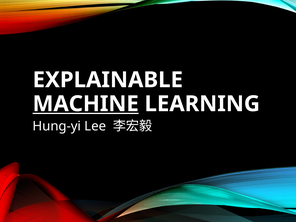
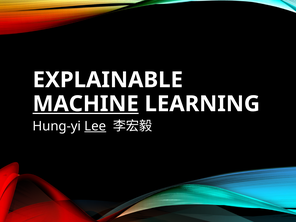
Lee underline: none -> present
